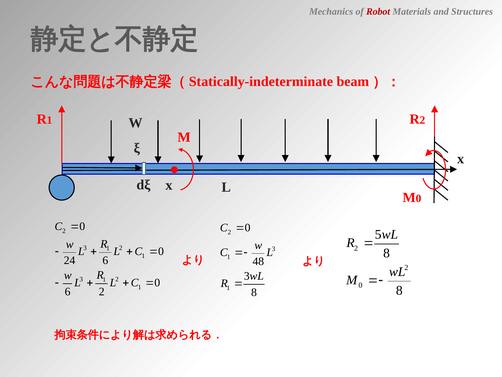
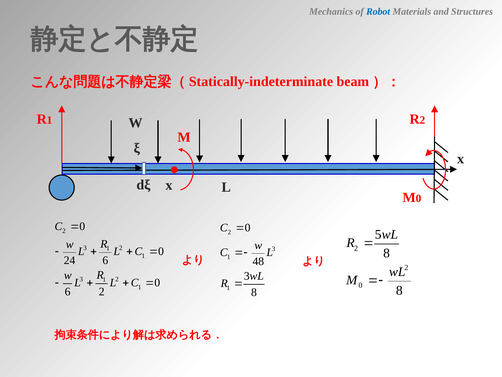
Robot colour: red -> blue
